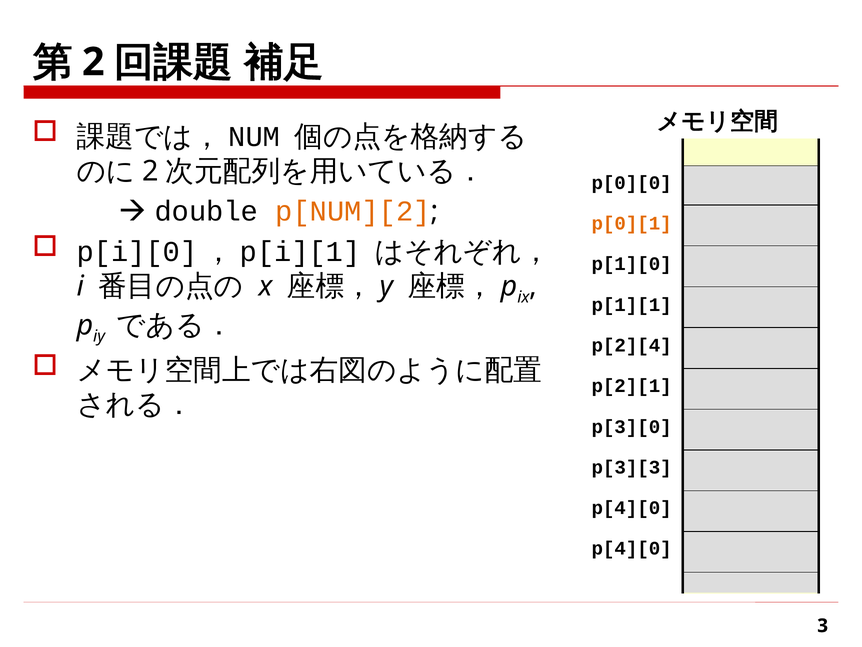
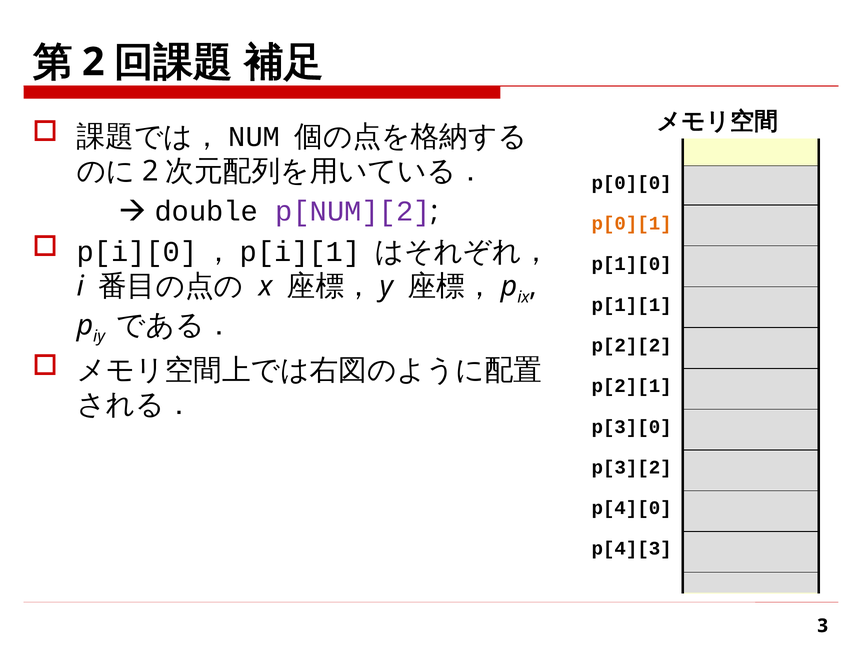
p[NUM][2 colour: orange -> purple
p[2][4: p[2][4 -> p[2][2
p[3][3: p[3][3 -> p[3][2
p[4][0 at (632, 548): p[4][0 -> p[4][3
